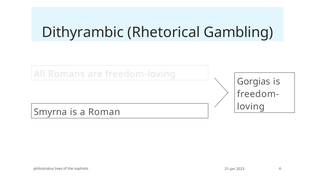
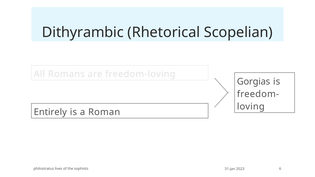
Gambling: Gambling -> Scopelian
Smyrna: Smyrna -> Entirely
